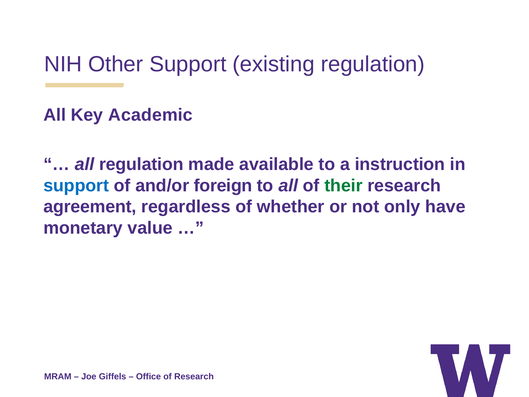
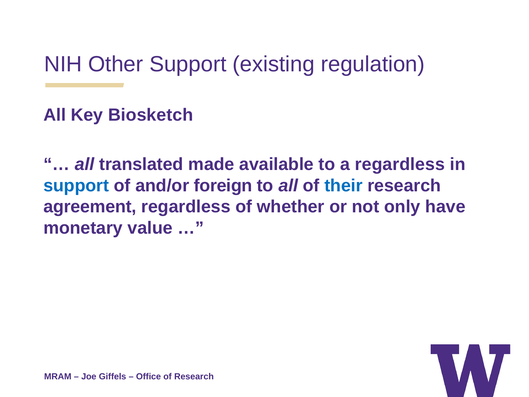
Academic: Academic -> Biosketch
all regulation: regulation -> translated
a instruction: instruction -> regardless
their colour: green -> blue
